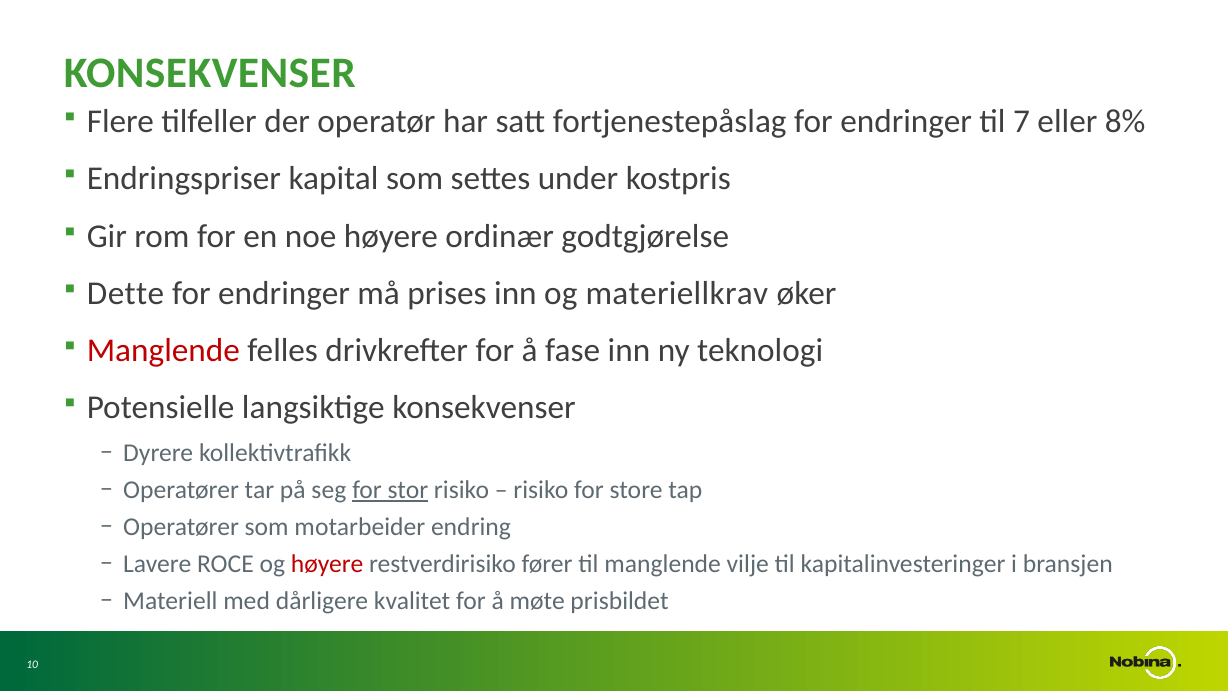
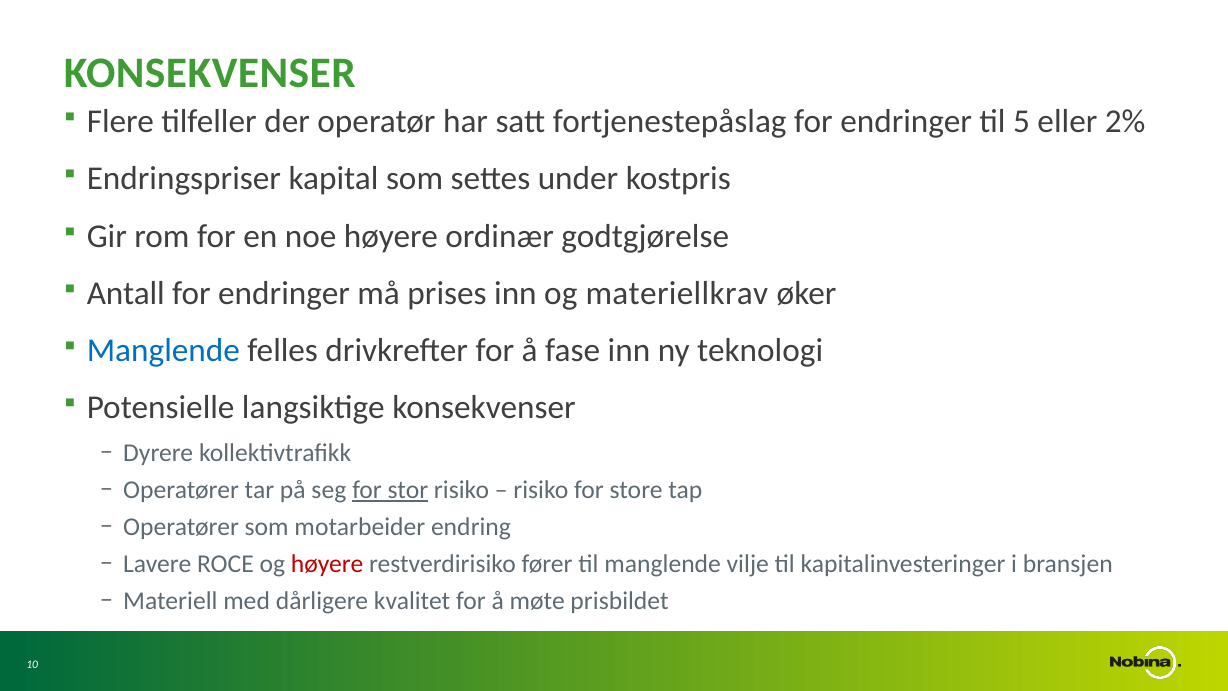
7: 7 -> 5
8%: 8% -> 2%
Dette: Dette -> Antall
Manglende at (163, 351) colour: red -> blue
